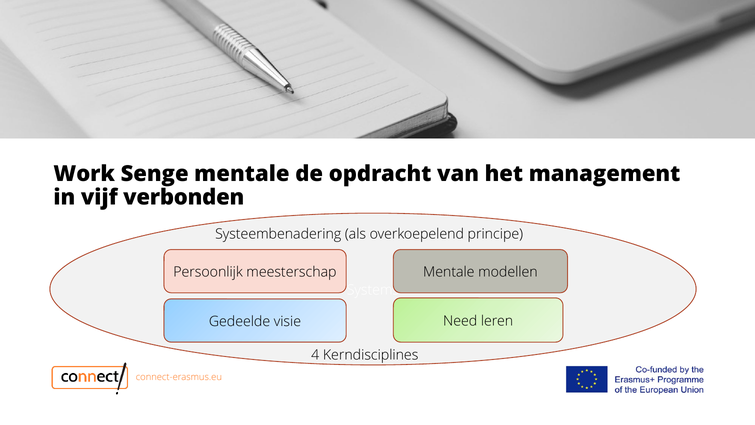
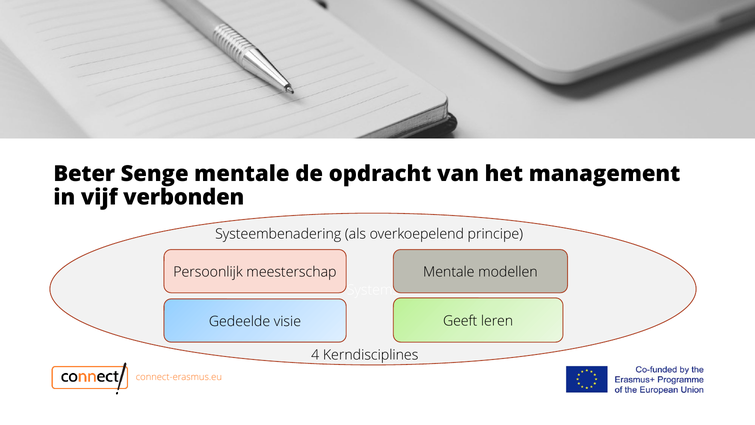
Work: Work -> Beter
Need: Need -> Geeft
